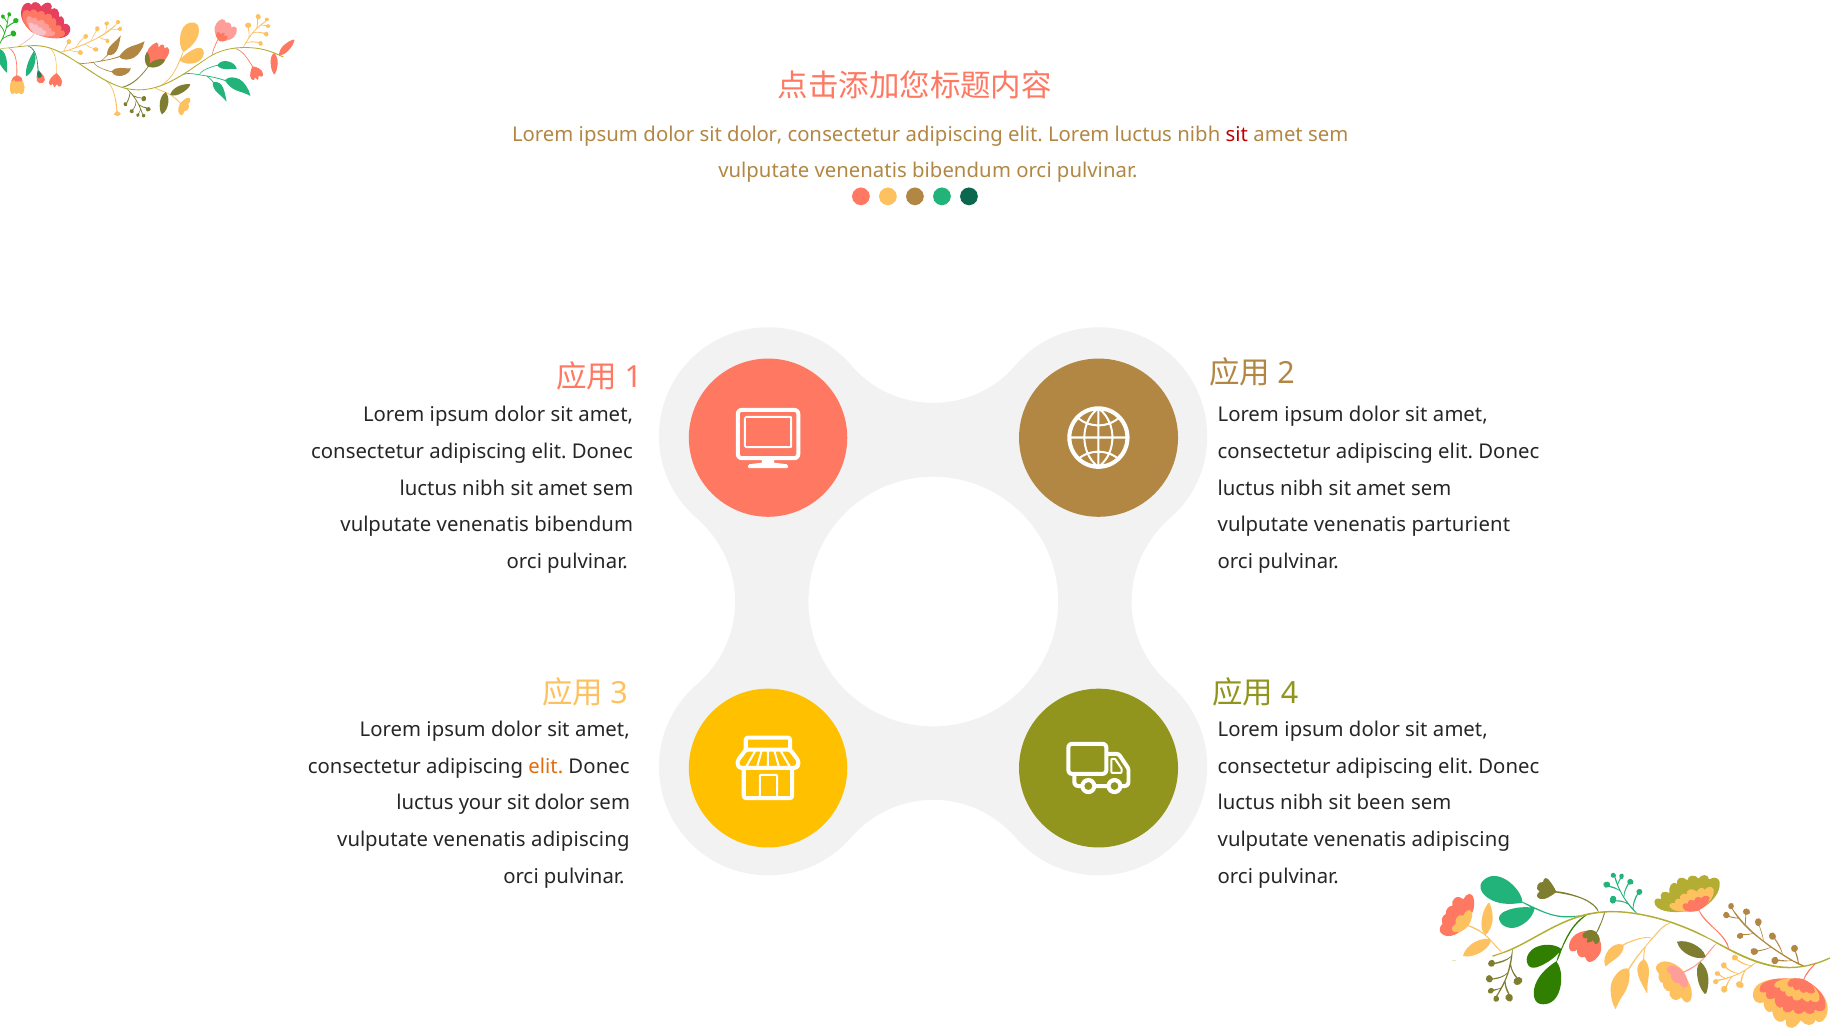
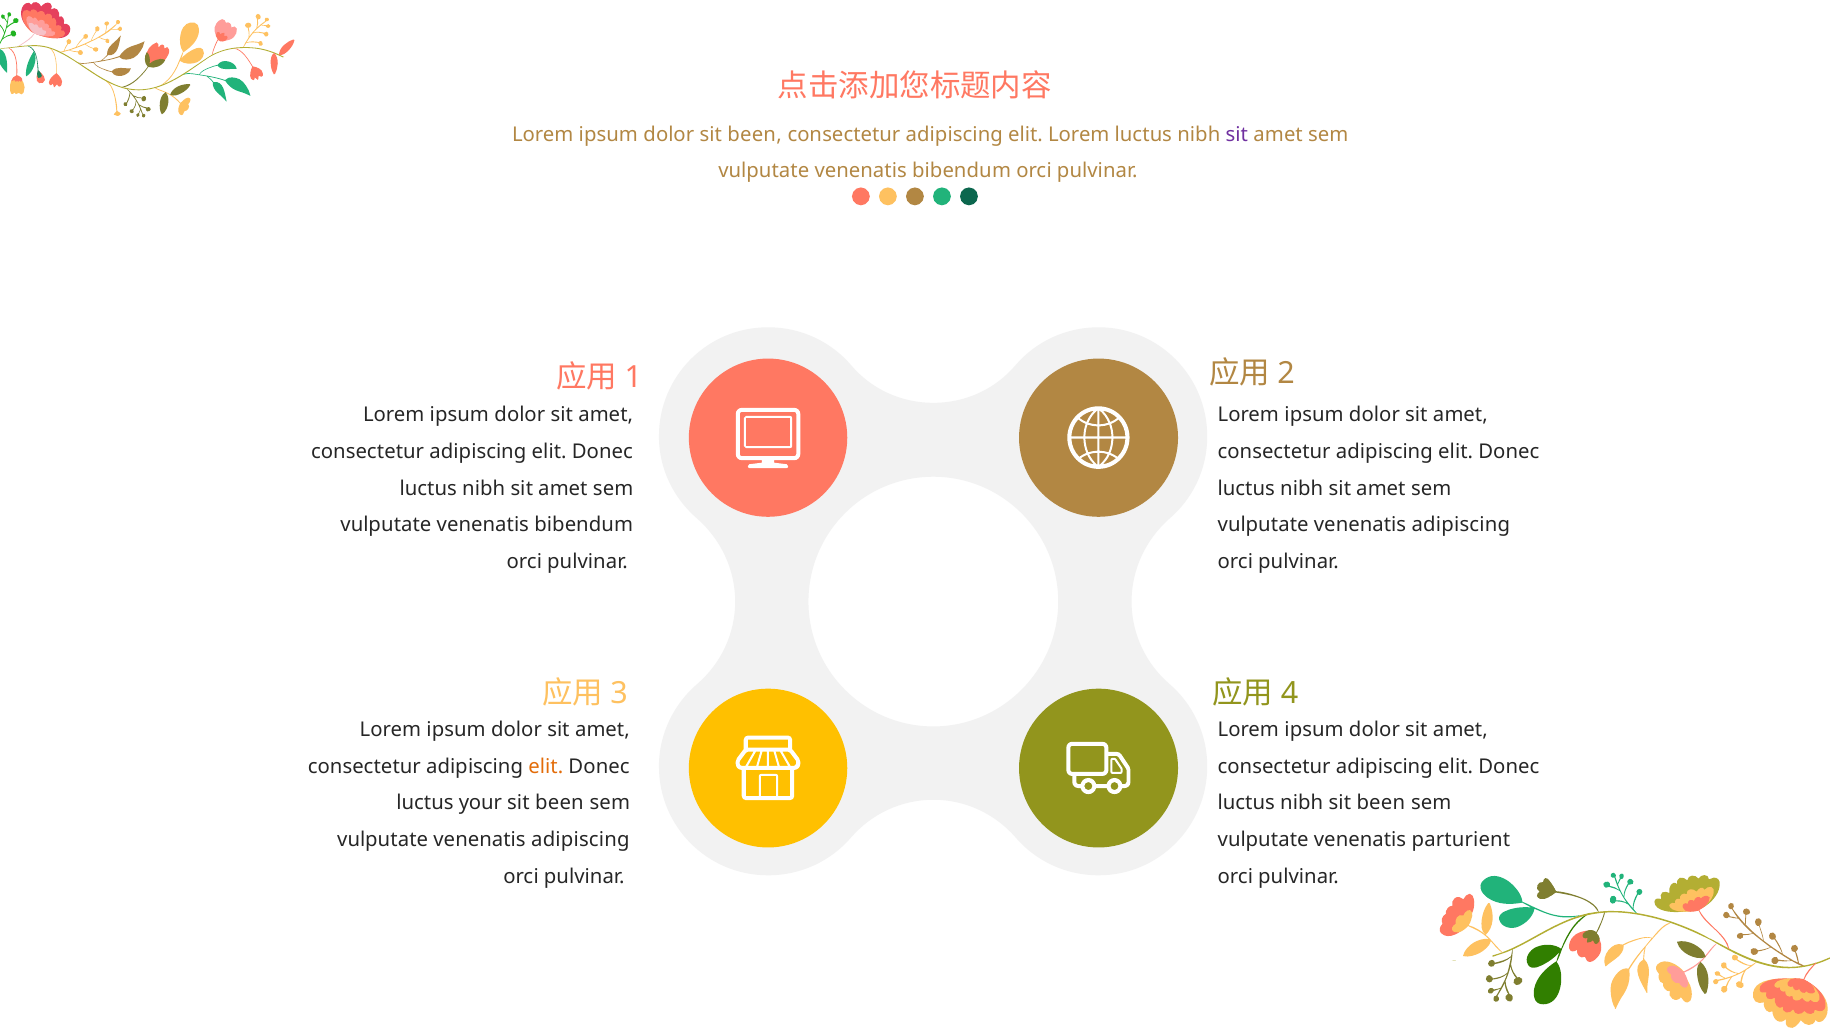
dolor sit dolor: dolor -> been
sit at (1237, 134) colour: red -> purple
parturient at (1461, 525): parturient -> adipiscing
dolor at (560, 803): dolor -> been
adipiscing at (1461, 839): adipiscing -> parturient
